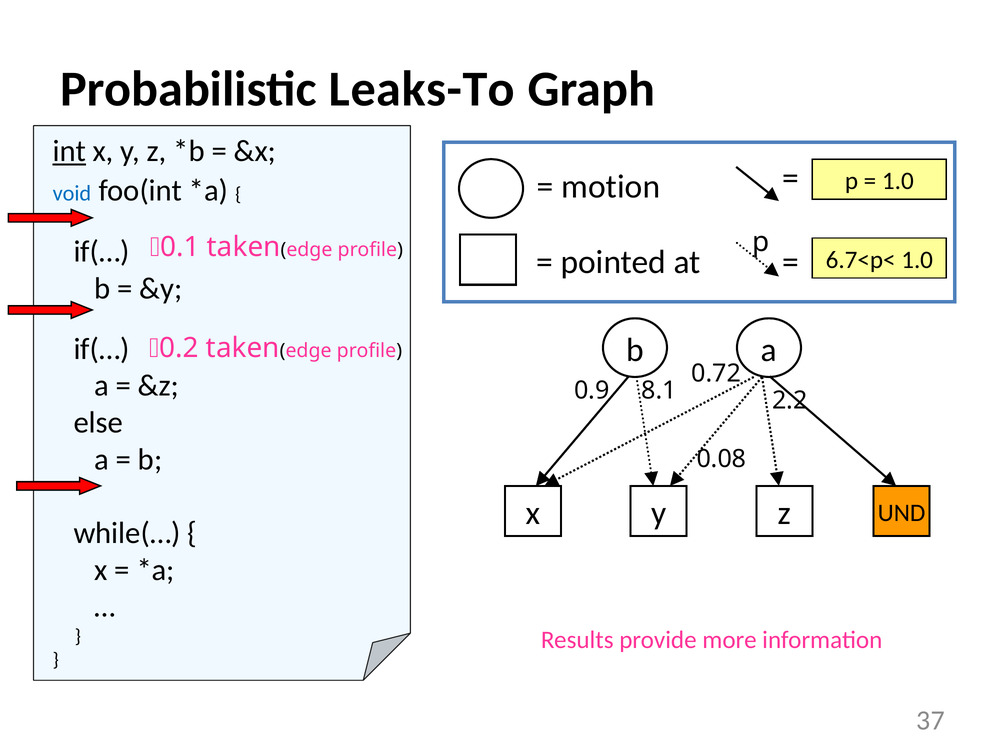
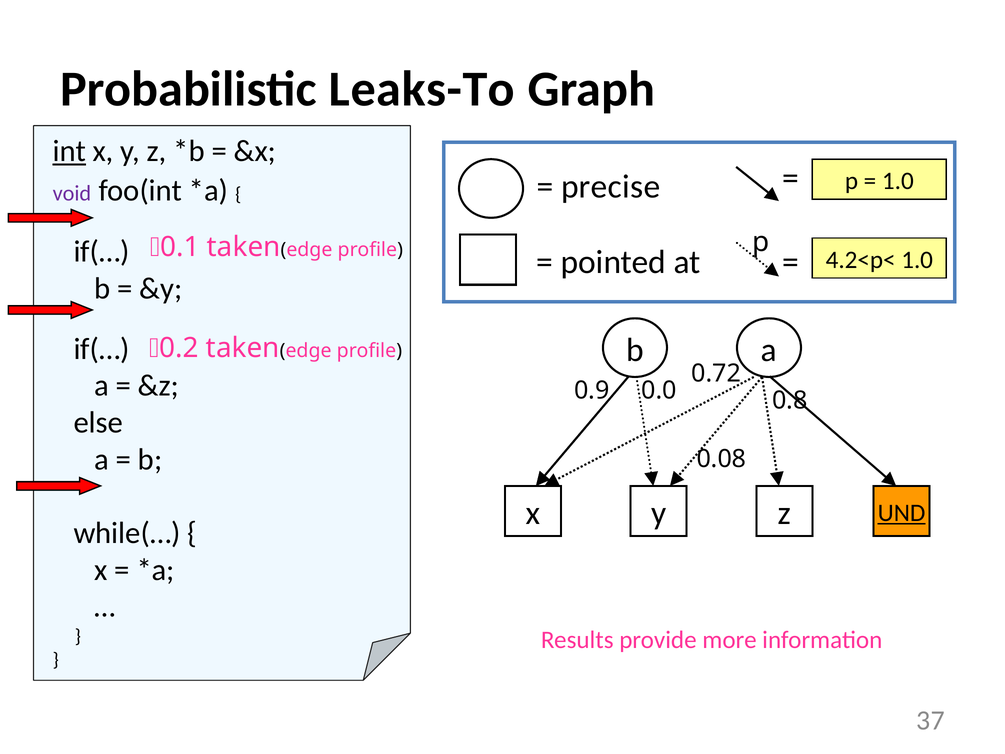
motion: motion -> precise
void colour: blue -> purple
6.7<p<: 6.7<p< -> 4.2<p<
8.1: 8.1 -> 0.0
2.2: 2.2 -> 0.8
UND underline: none -> present
